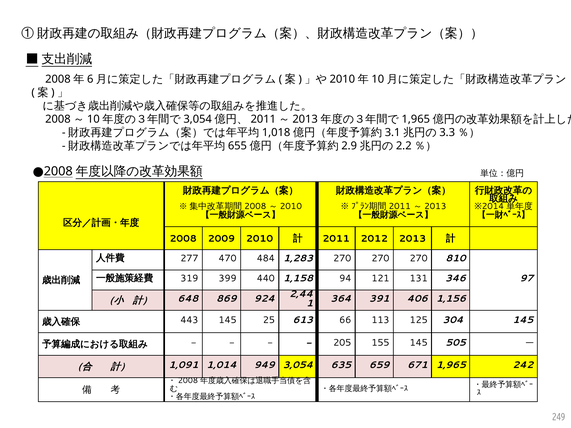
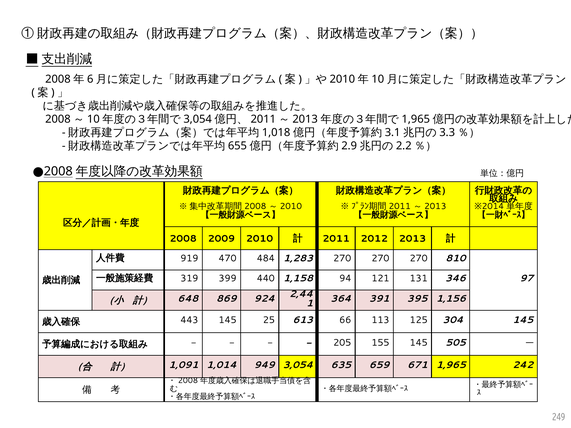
277: 277 -> 919
406: 406 -> 395
